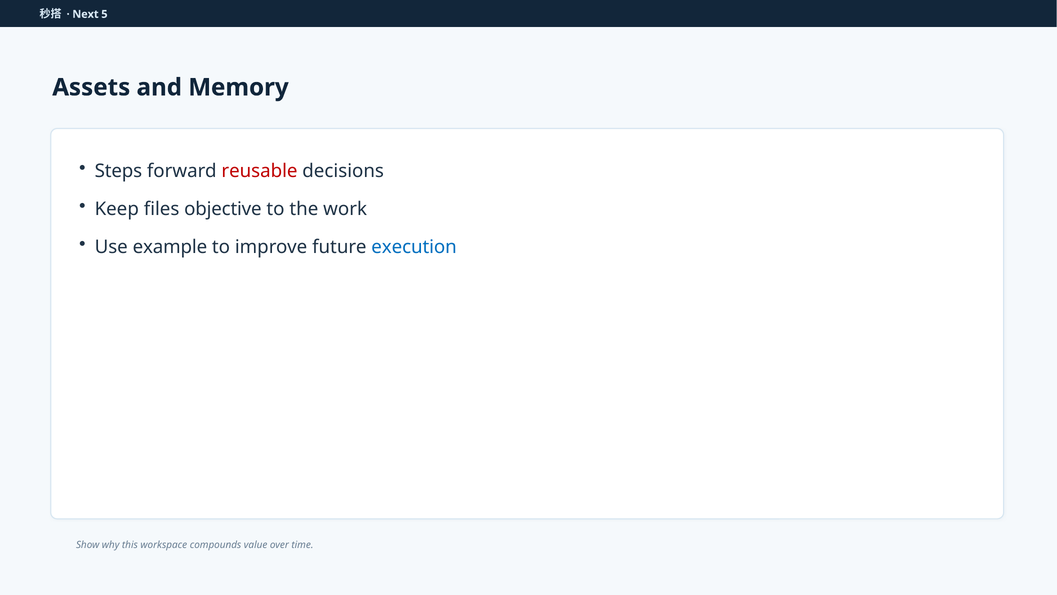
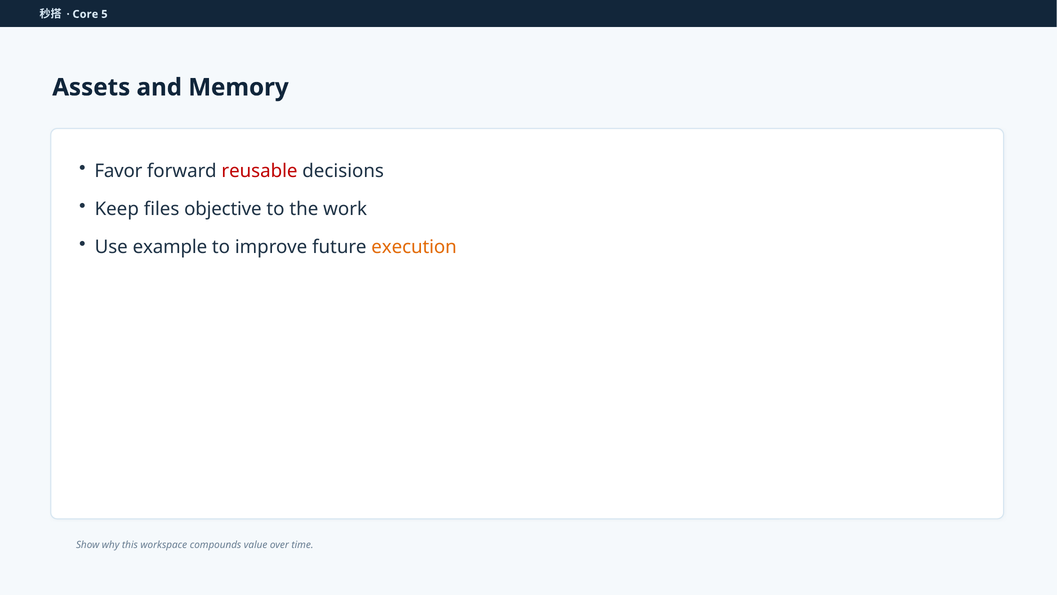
Next: Next -> Core
Steps: Steps -> Favor
execution colour: blue -> orange
